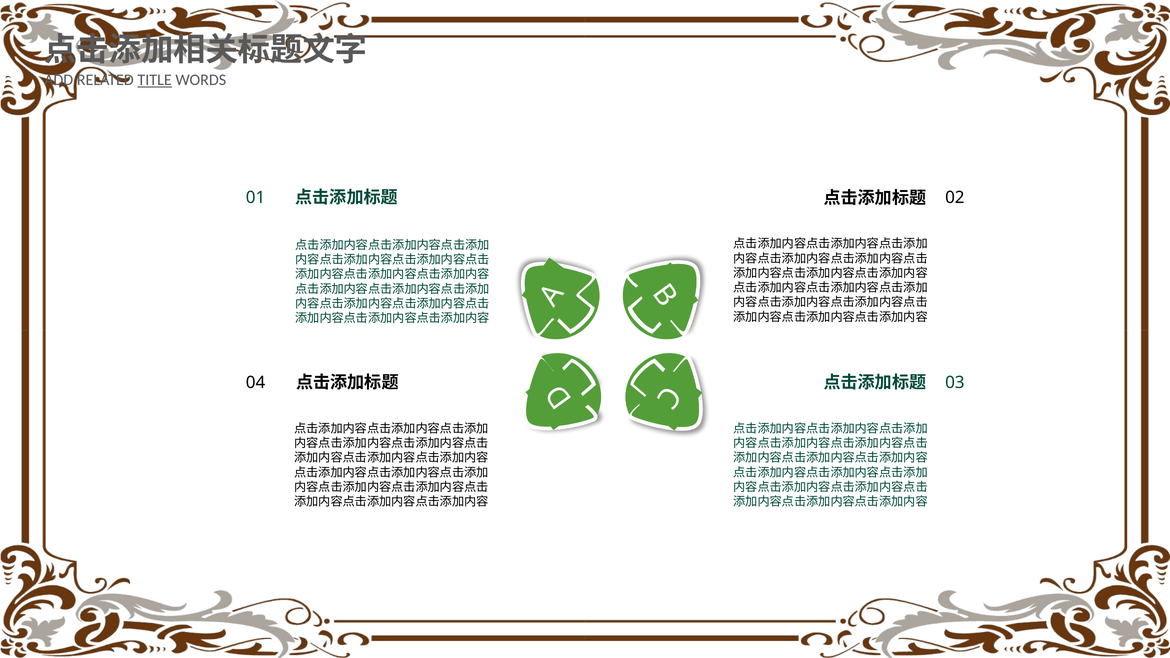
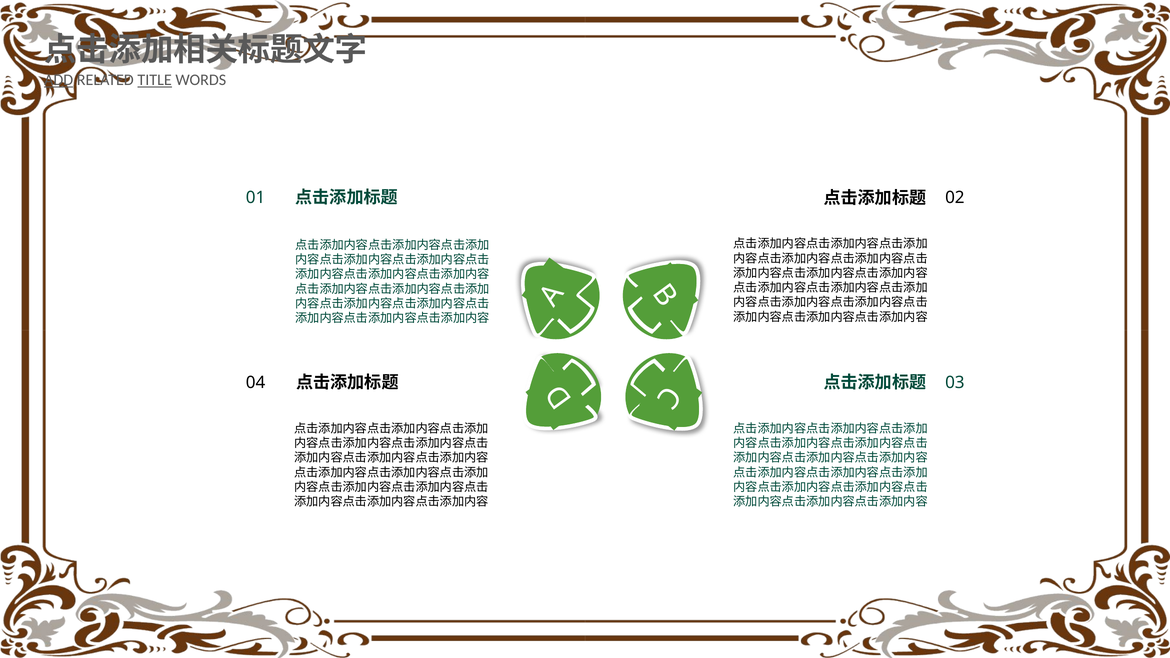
ADD underline: none -> present
